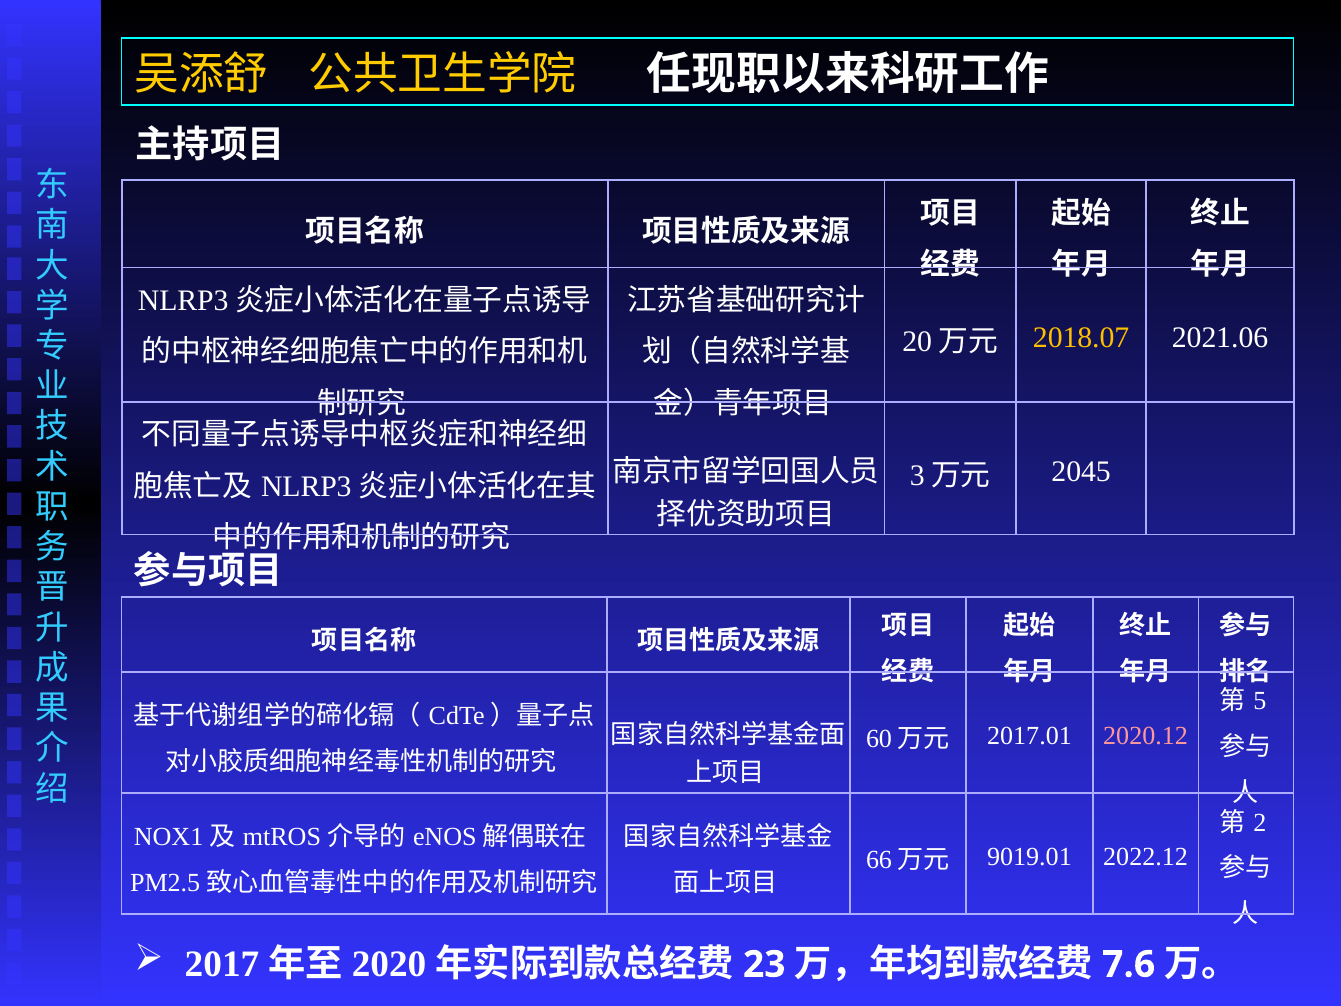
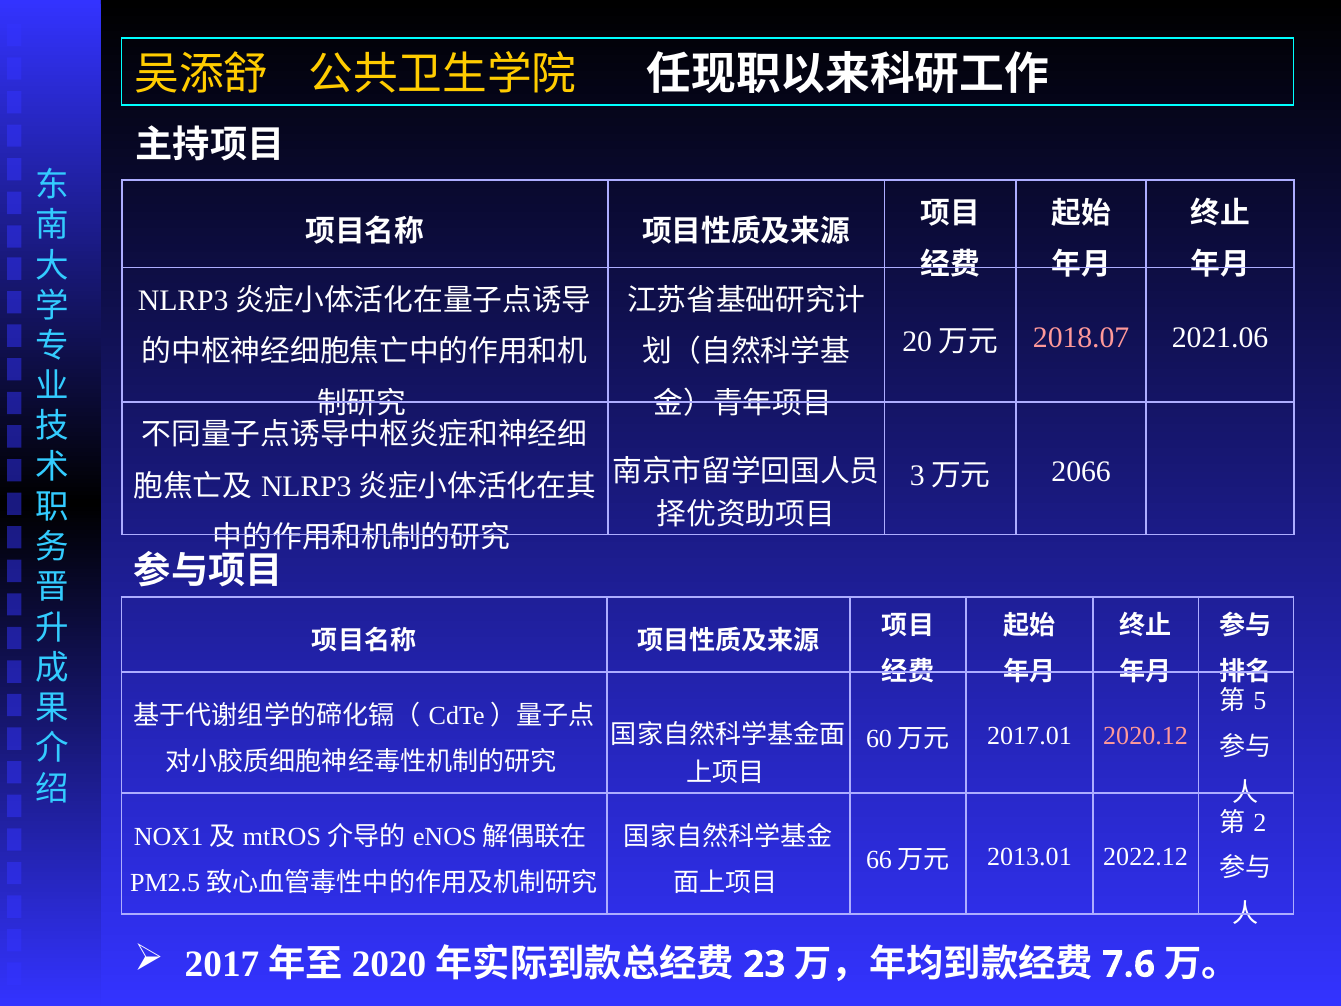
2018.07 colour: yellow -> pink
2045: 2045 -> 2066
9019.01: 9019.01 -> 2013.01
